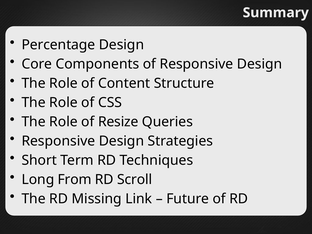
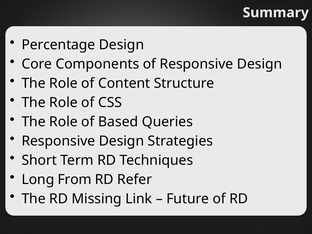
Resize: Resize -> Based
Scroll: Scroll -> Refer
